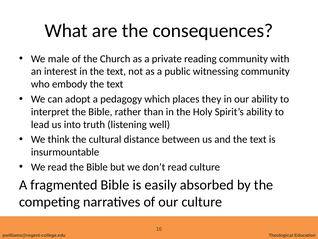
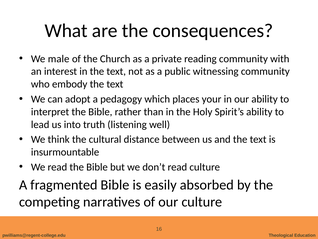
they: they -> your
